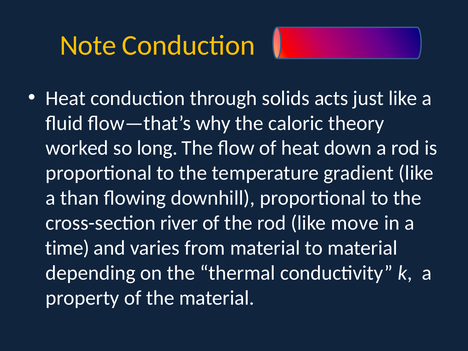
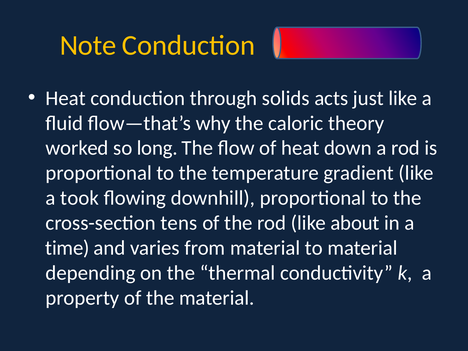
than: than -> took
river: river -> tens
move: move -> about
